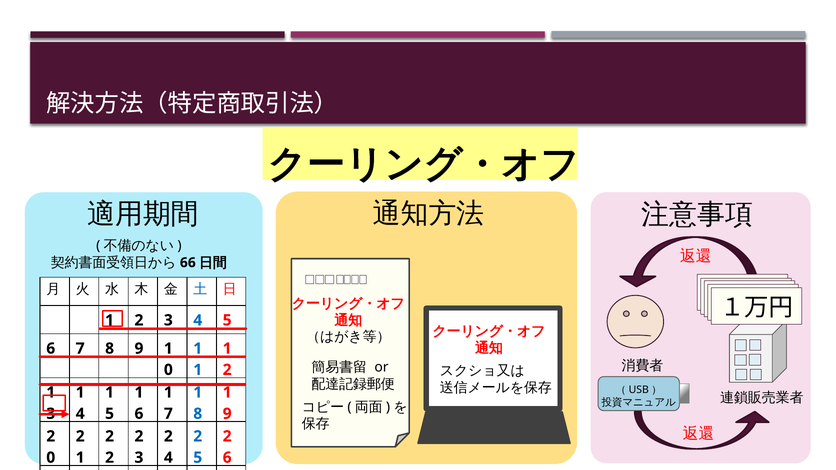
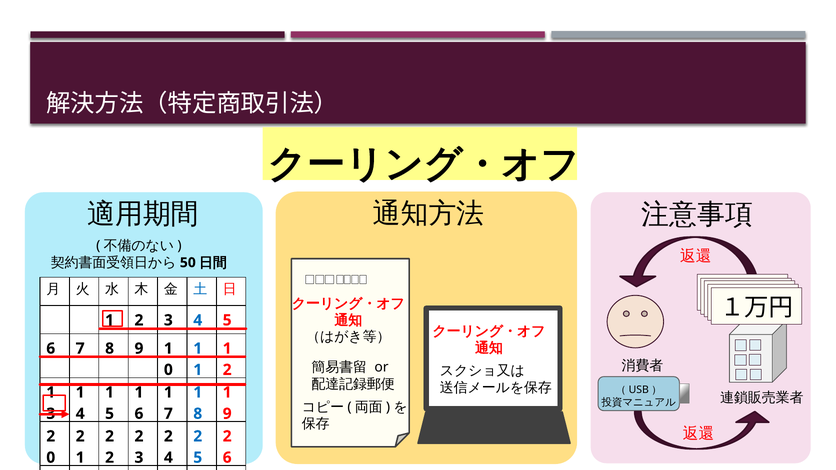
66: 66 -> 50
